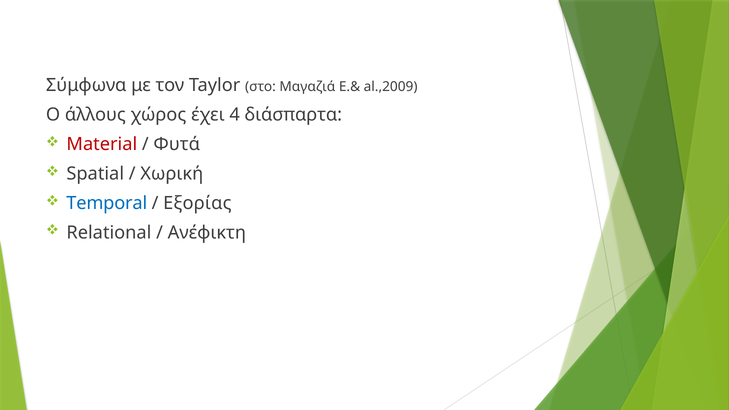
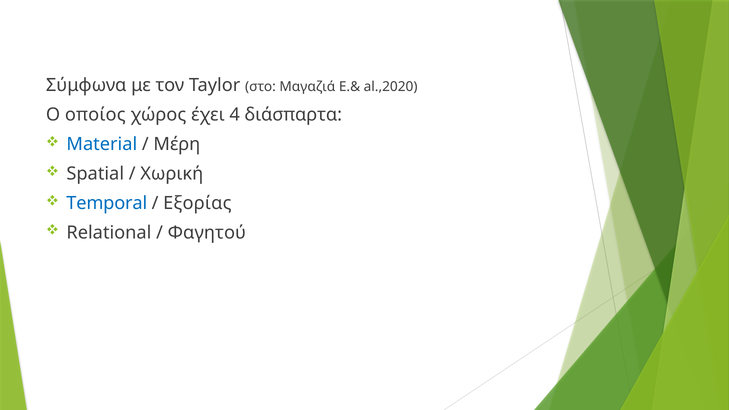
al.,2009: al.,2009 -> al.,2020
άλλους: άλλους -> οποίος
Material colour: red -> blue
Φυτά: Φυτά -> Μέρη
Ανέφικτη: Ανέφικτη -> Φαγητού
